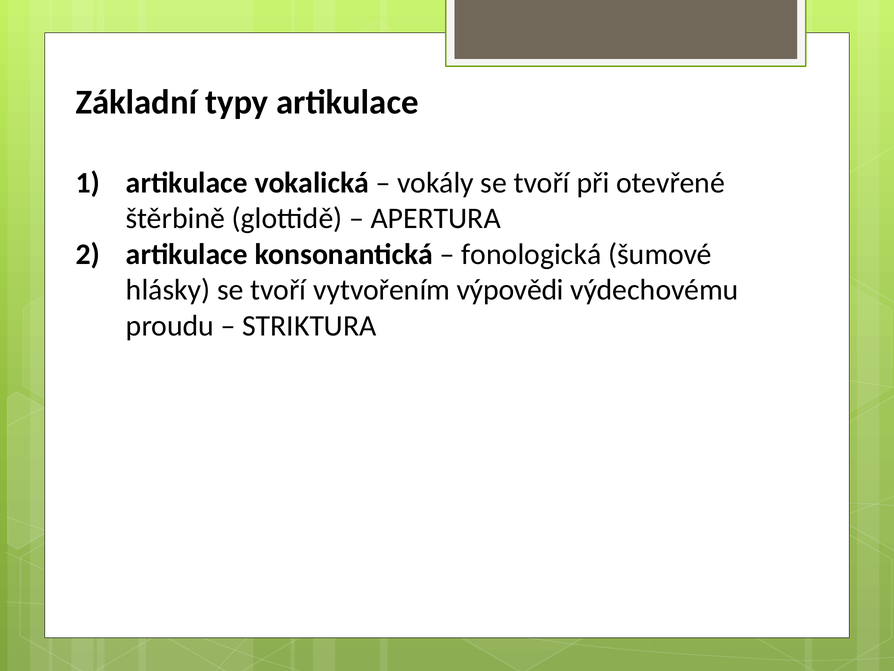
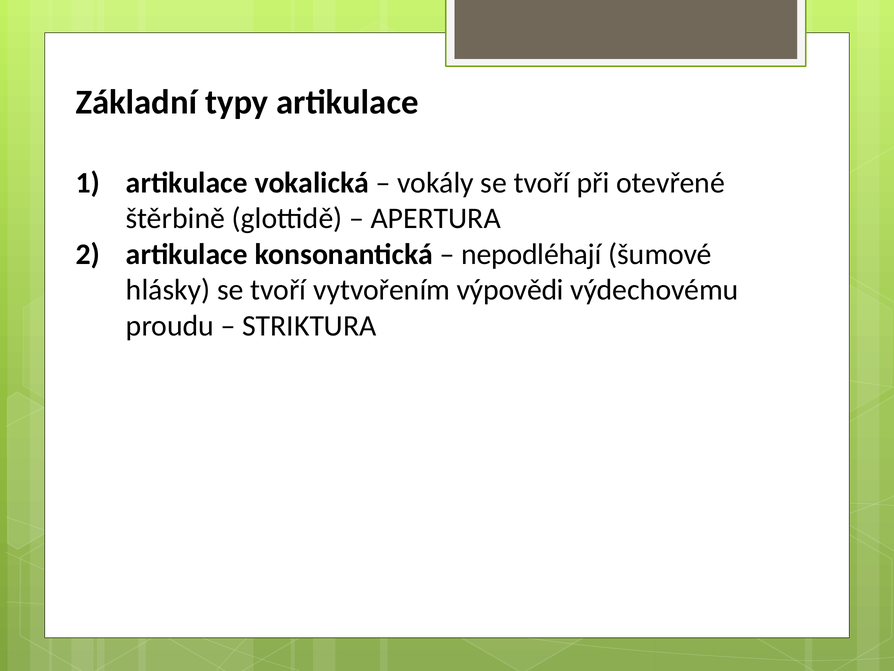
fonologická: fonologická -> nepodléhají
